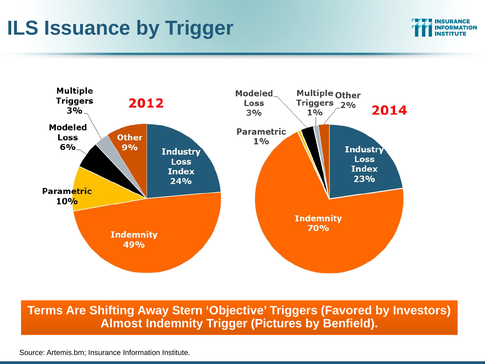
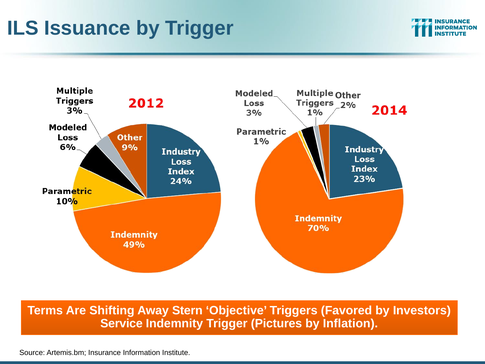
Almost: Almost -> Service
Benfield: Benfield -> Inflation
